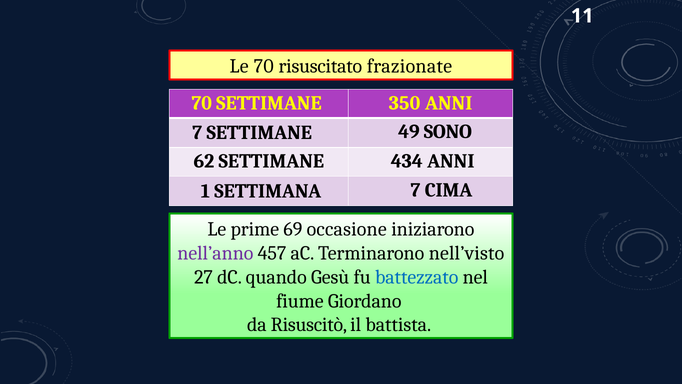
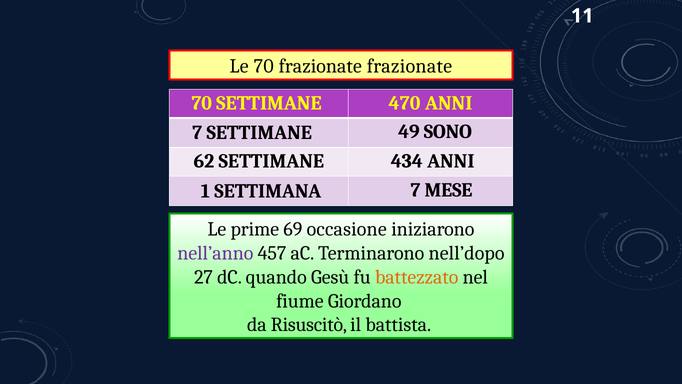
70 risuscitato: risuscitato -> frazionate
350: 350 -> 470
CIMA: CIMA -> MESE
nell’visto: nell’visto -> nell’dopo
battezzato colour: blue -> orange
